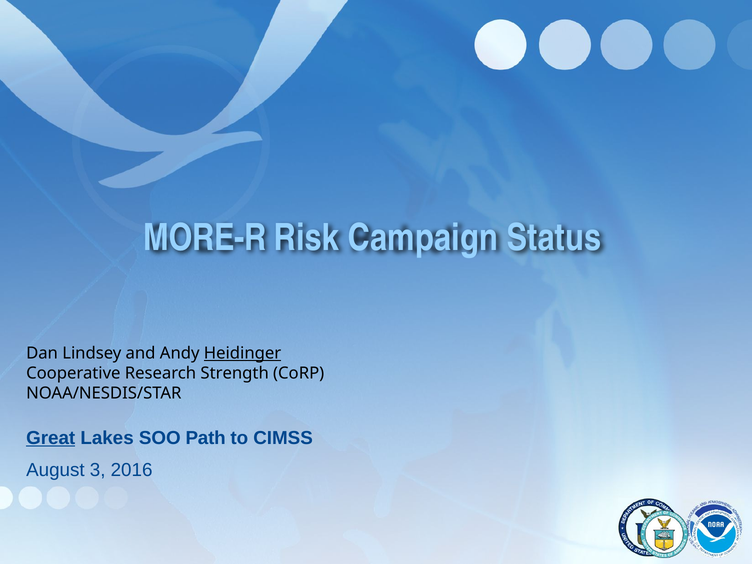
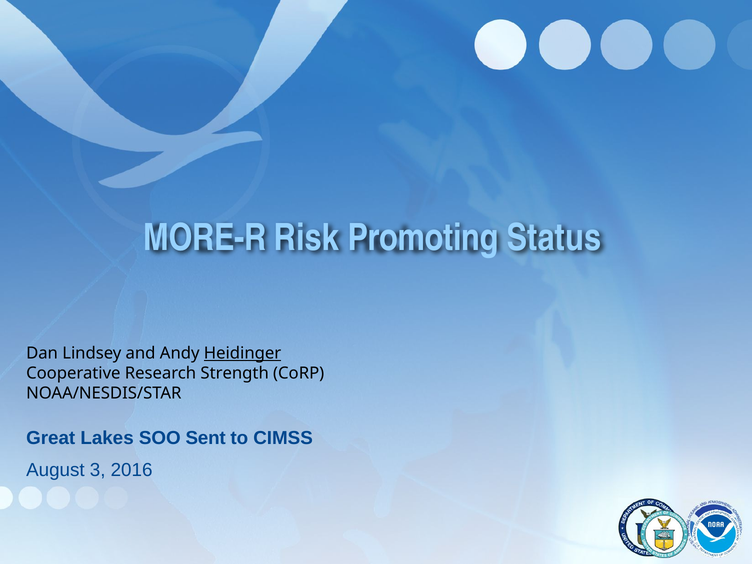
Campaign: Campaign -> Promoting
Great underline: present -> none
Path: Path -> Sent
